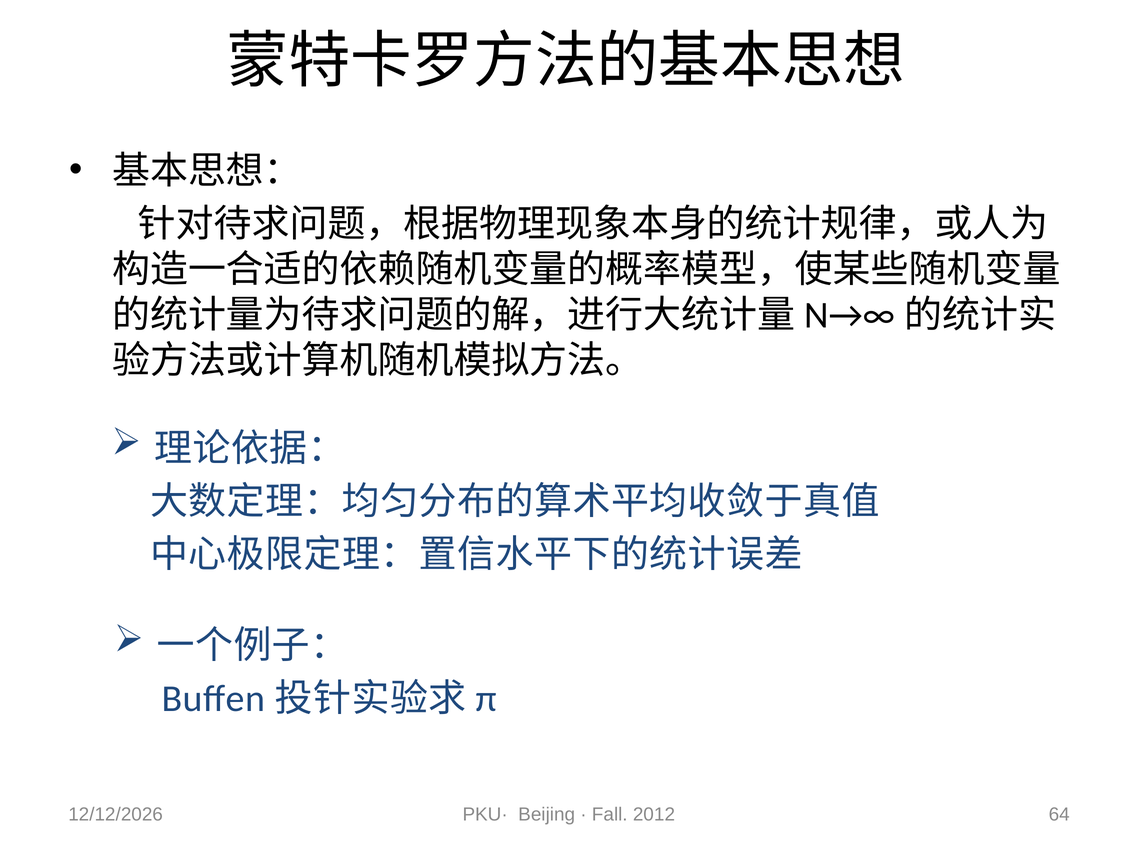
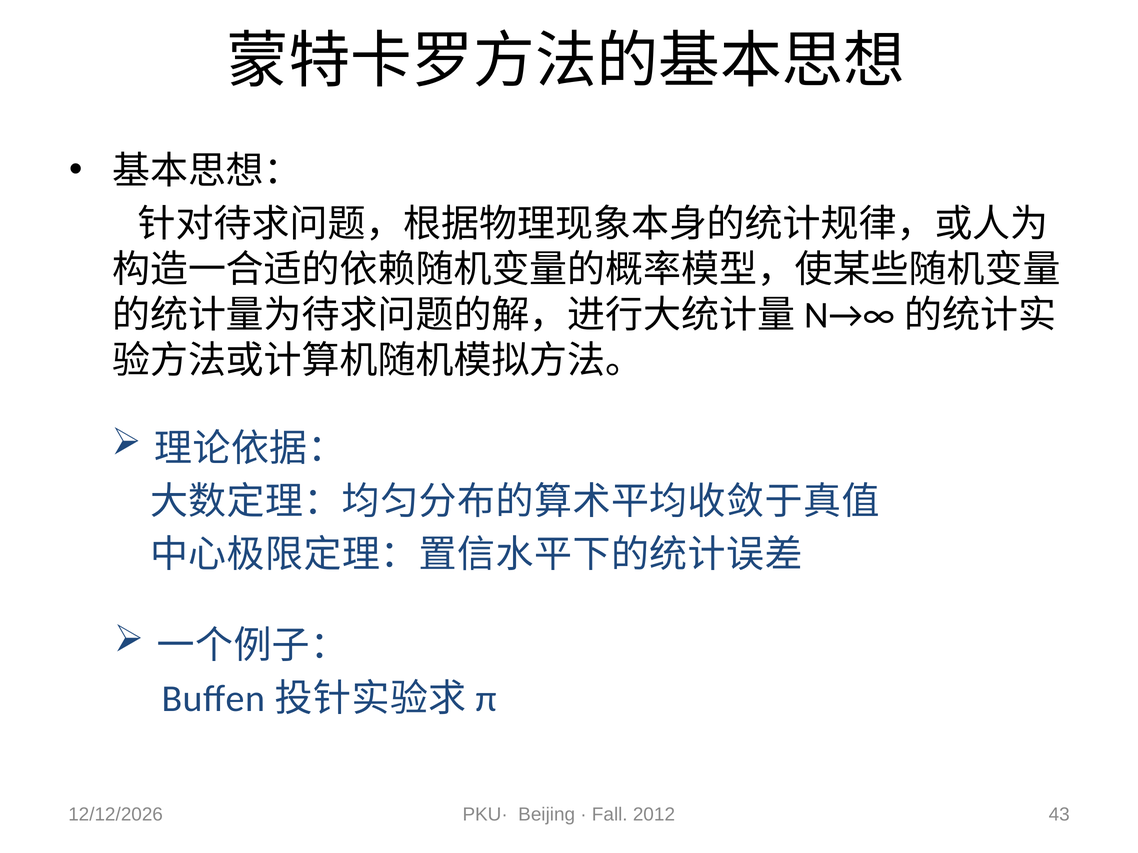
64: 64 -> 43
